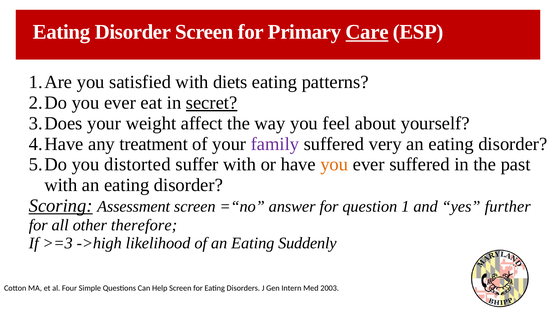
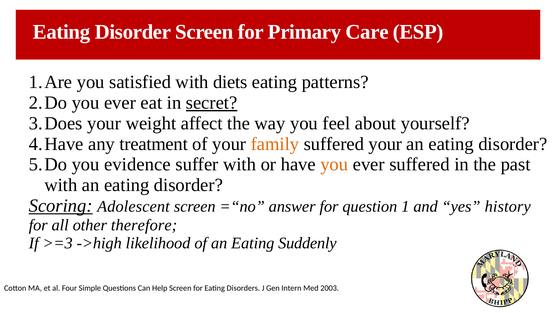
Care underline: present -> none
family colour: purple -> orange
suffered very: very -> your
distorted: distorted -> evidence
Assessment: Assessment -> Adolescent
further: further -> history
